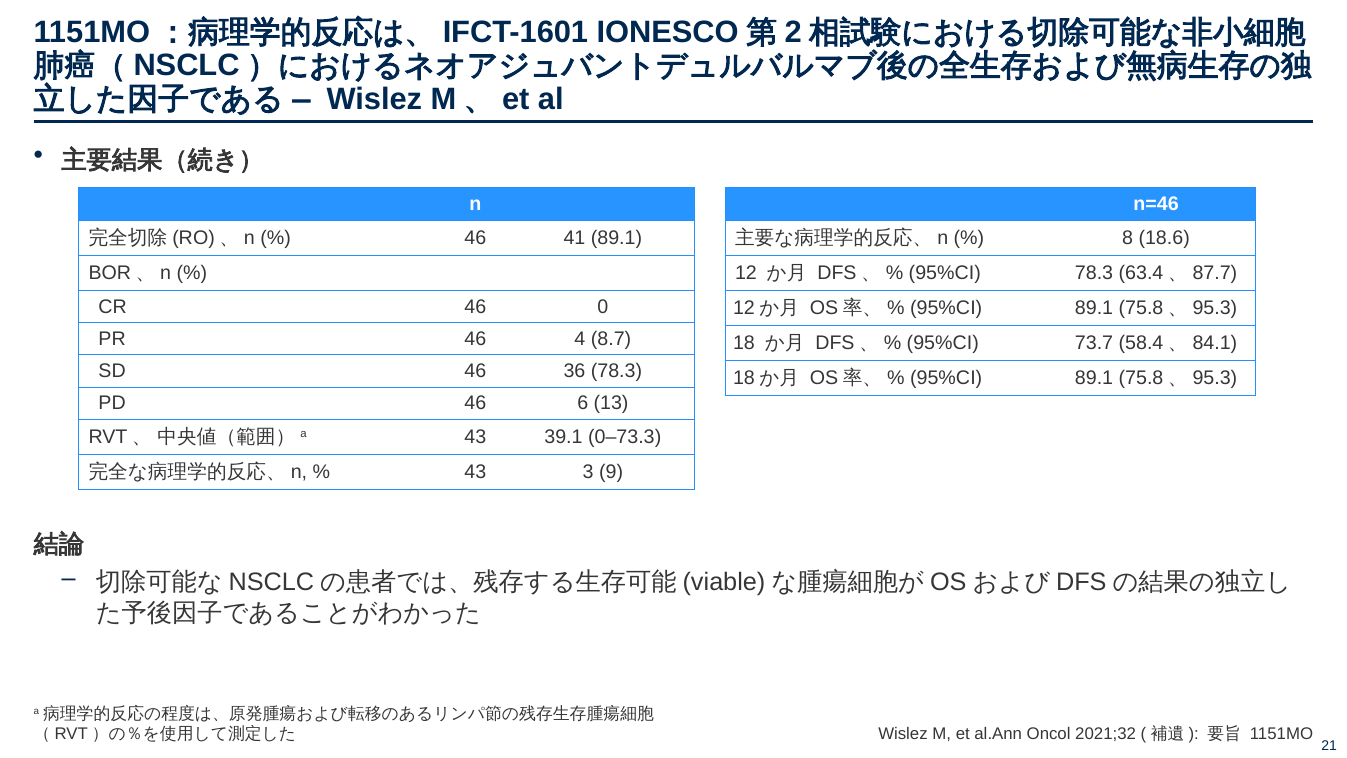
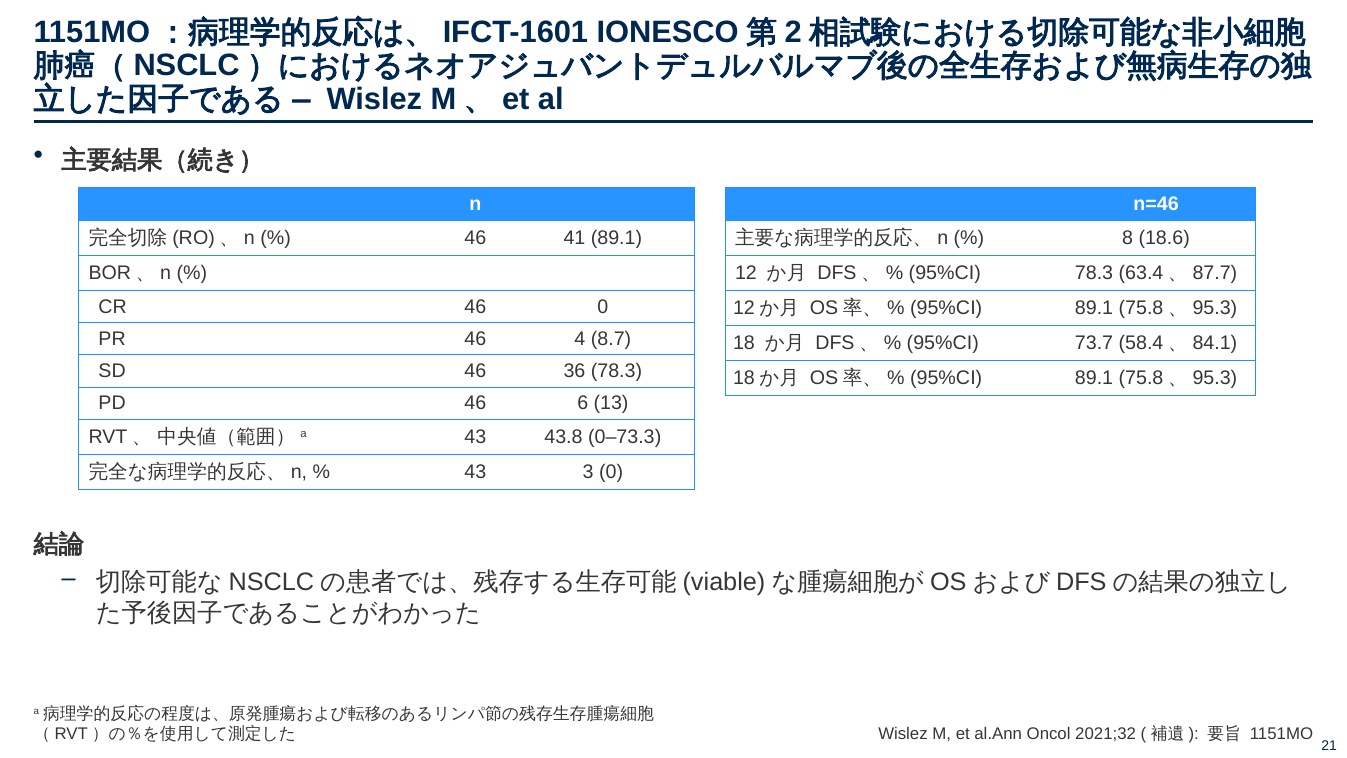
39.1: 39.1 -> 43.8
3 9: 9 -> 0
